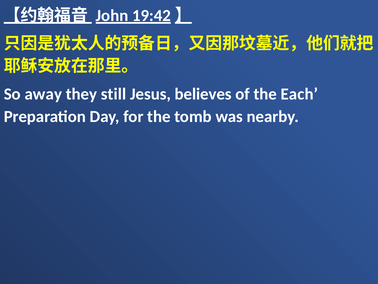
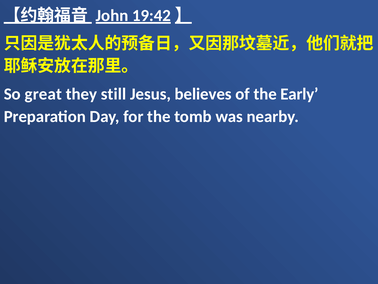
away: away -> great
Each: Each -> Early
